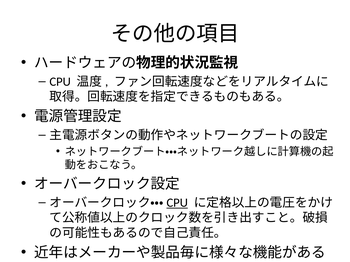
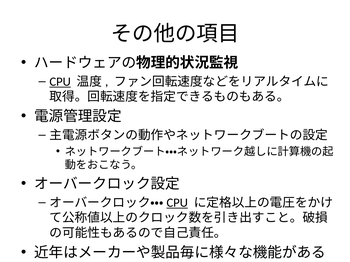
CPU at (60, 82) underline: none -> present
